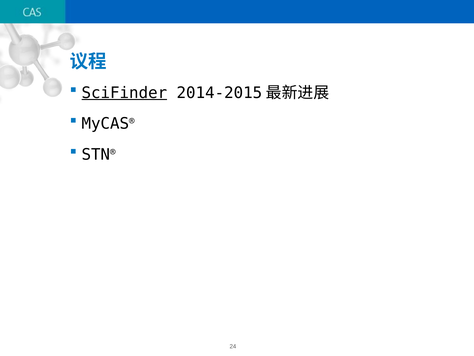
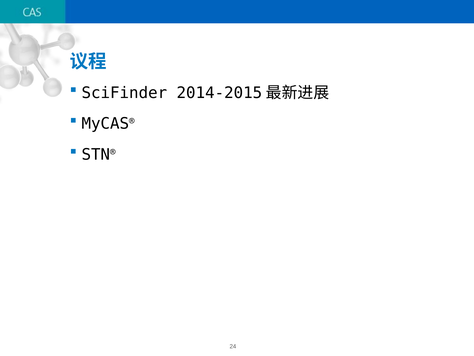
SciFinder underline: present -> none
